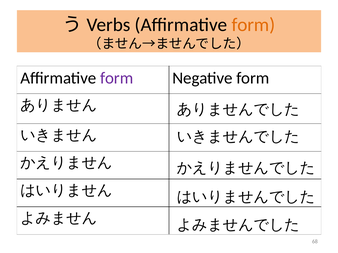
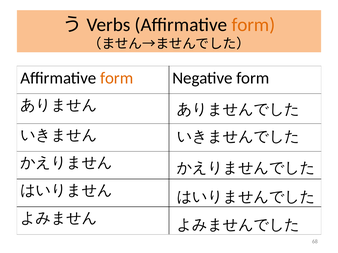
form at (117, 78) colour: purple -> orange
